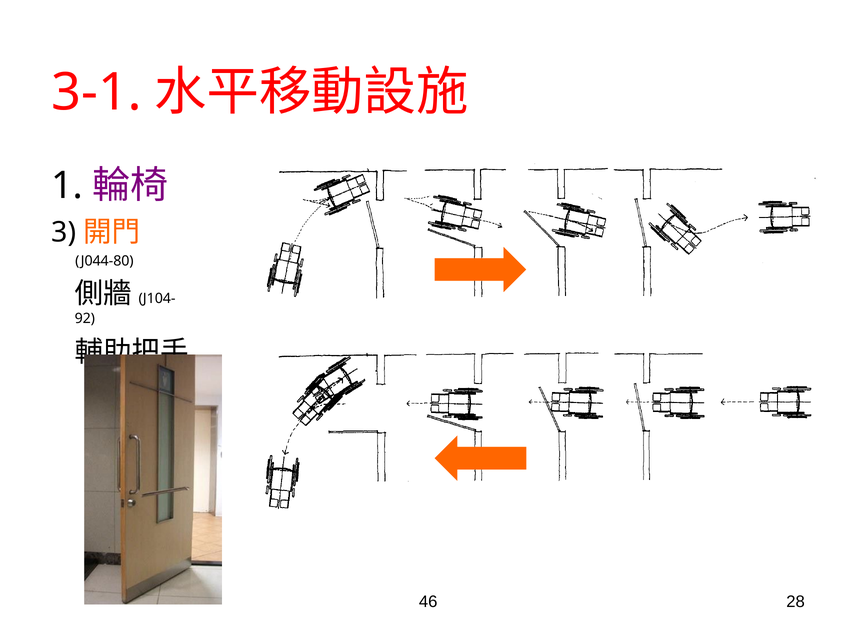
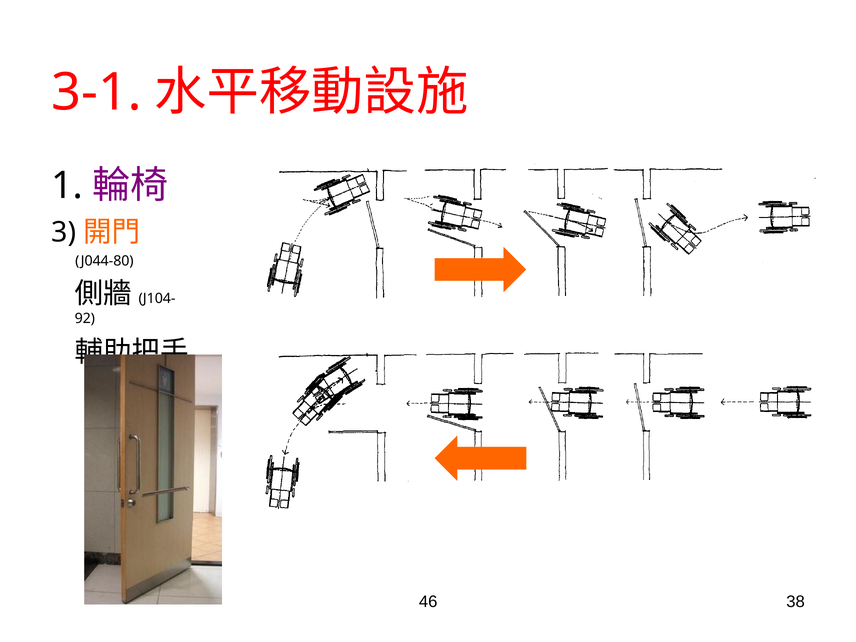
28: 28 -> 38
